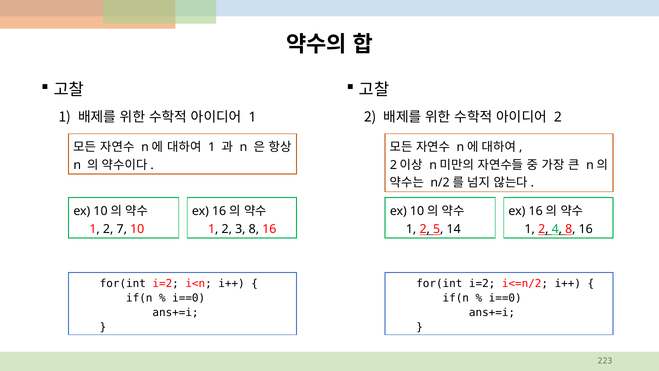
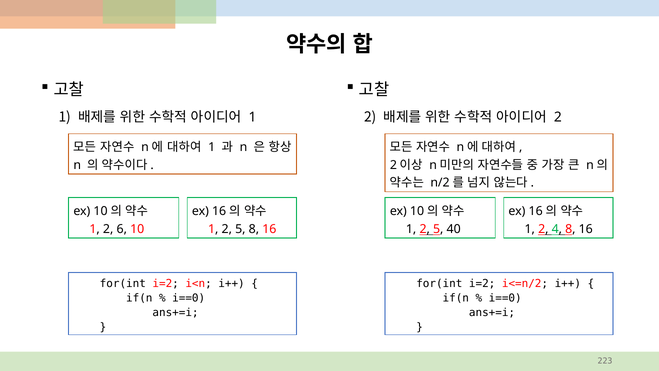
7: 7 -> 6
3 at (240, 229): 3 -> 5
14: 14 -> 40
